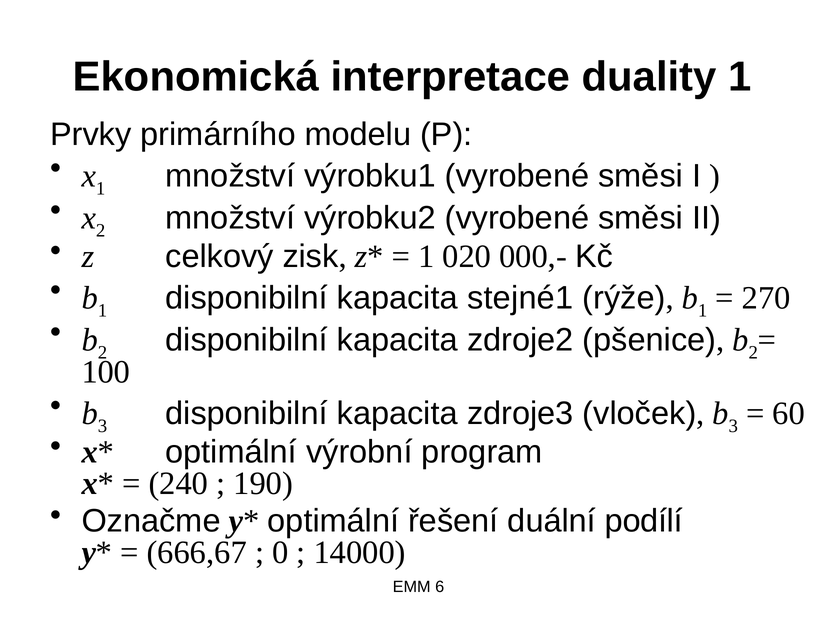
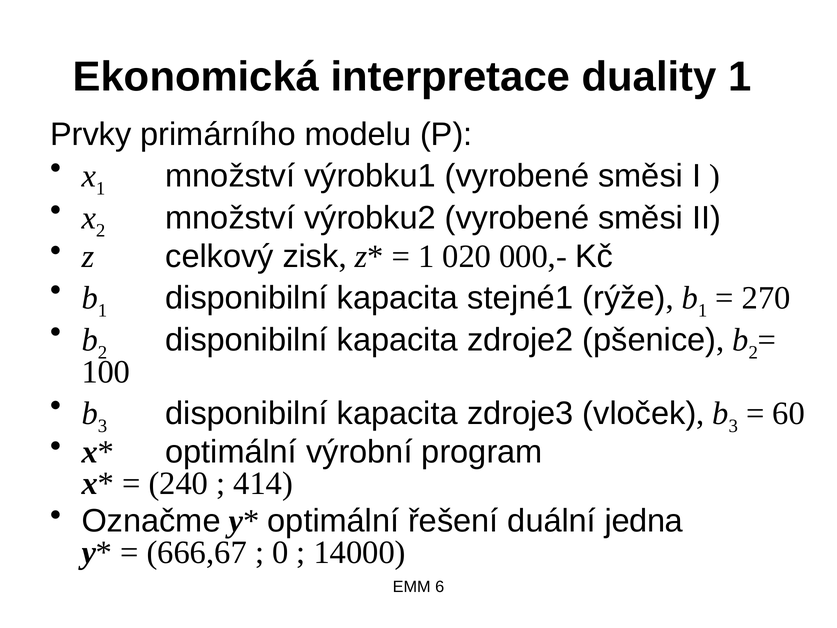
190: 190 -> 414
podílí: podílí -> jedna
